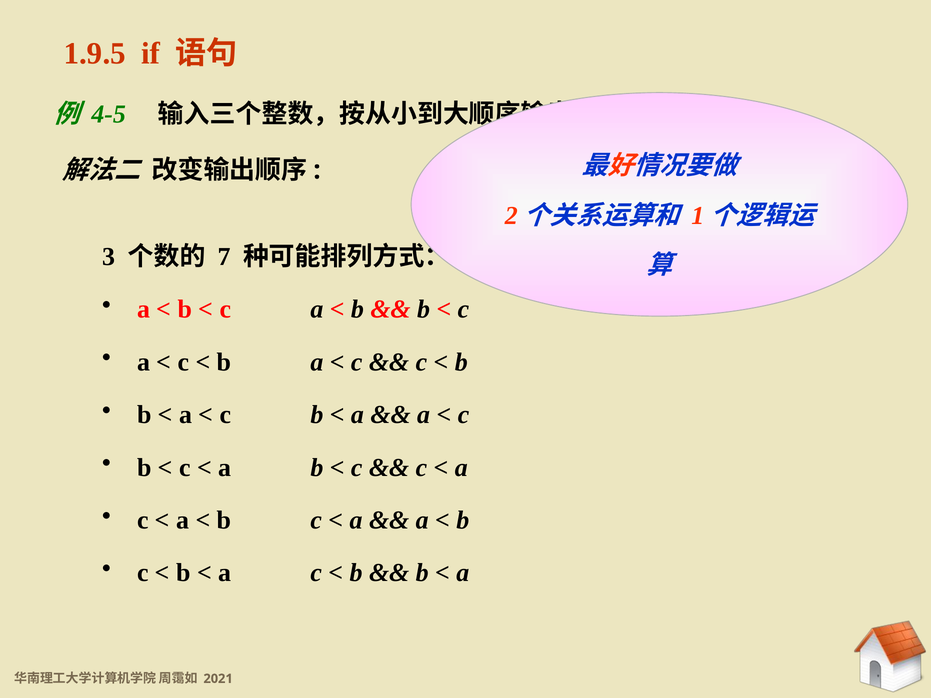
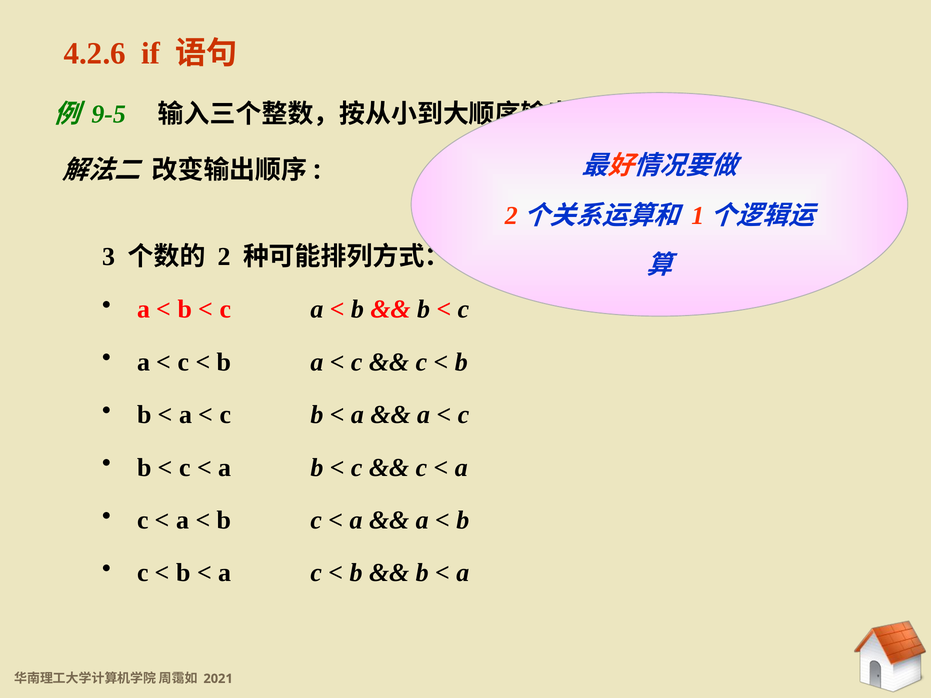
1.9.5: 1.9.5 -> 4.2.6
4-5: 4-5 -> 9-5
7: 7 -> 2
